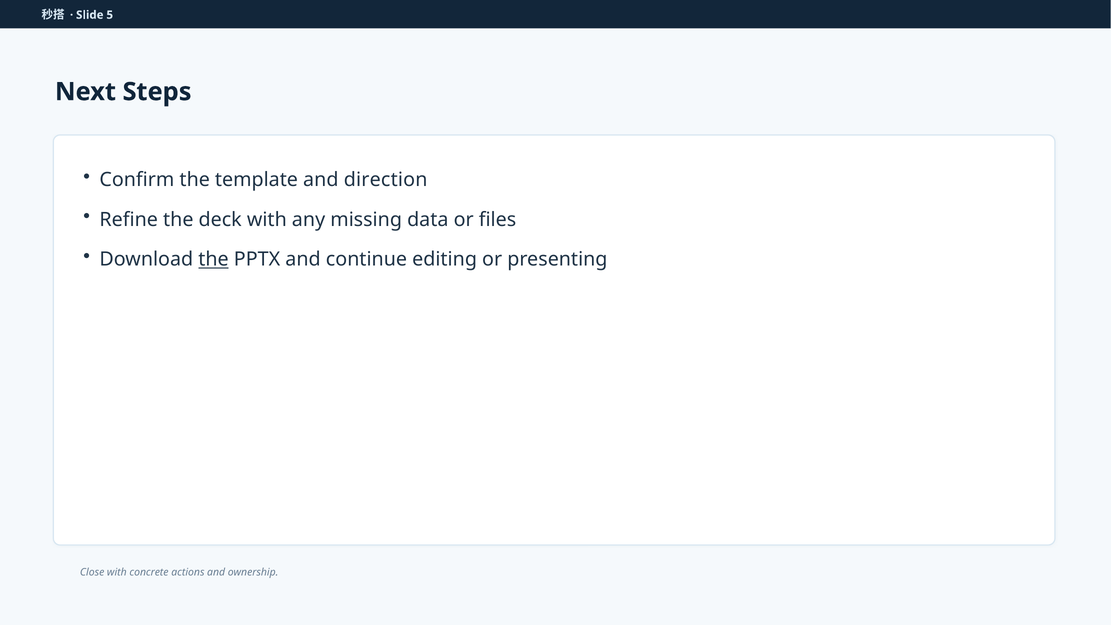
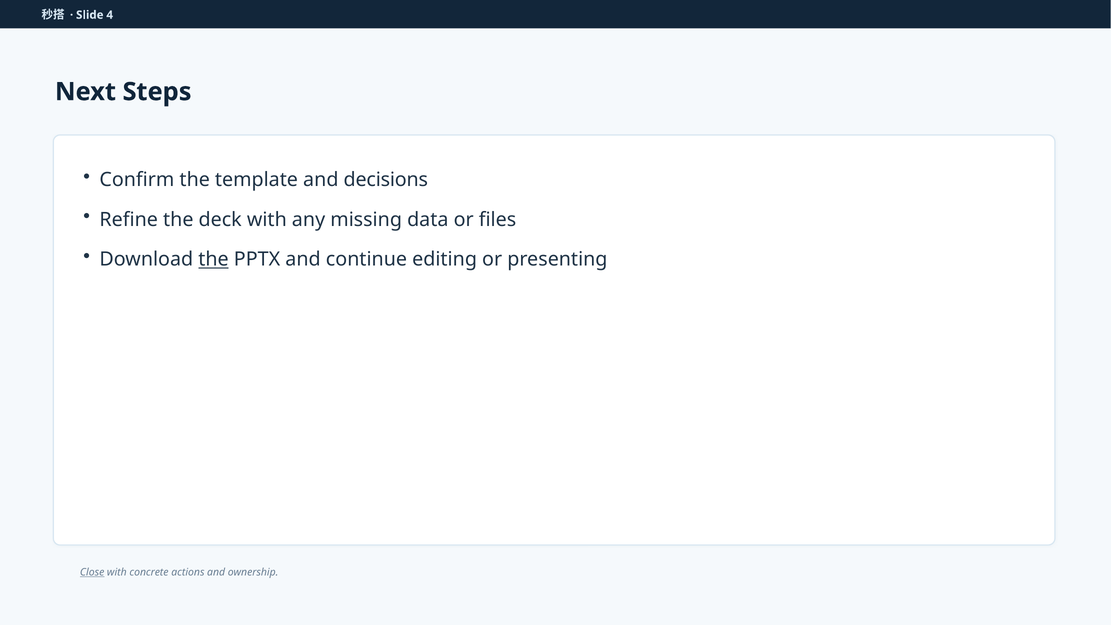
5: 5 -> 4
direction: direction -> decisions
Close underline: none -> present
